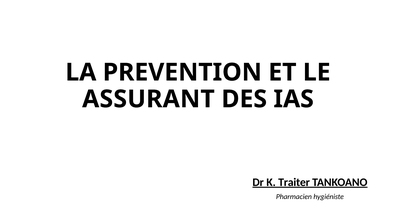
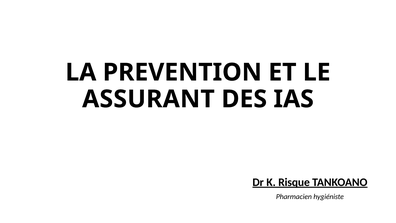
Traiter: Traiter -> Risque
